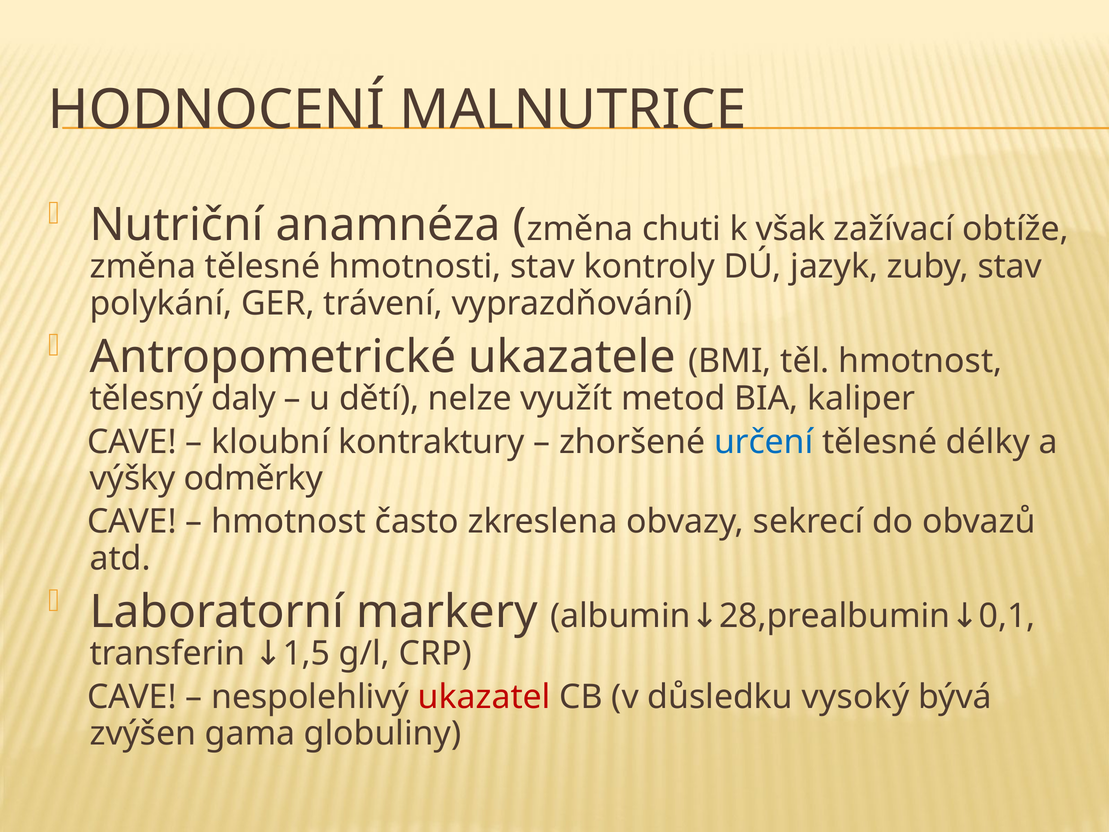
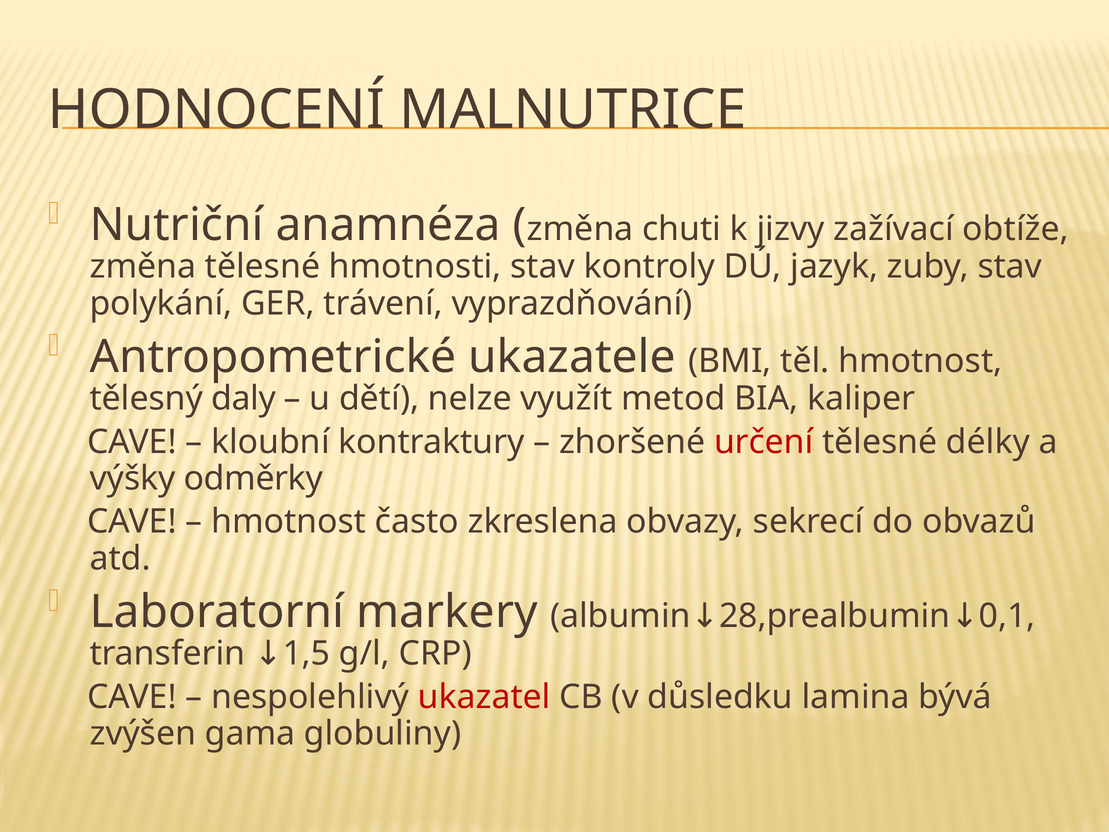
však: však -> jizvy
určení colour: blue -> red
vysoký: vysoký -> lamina
